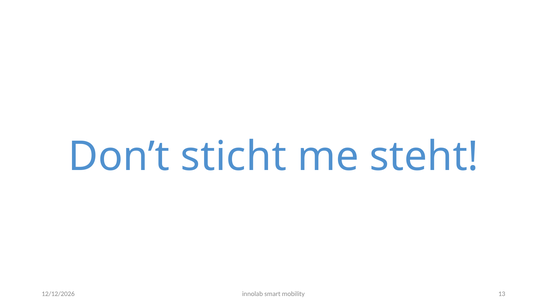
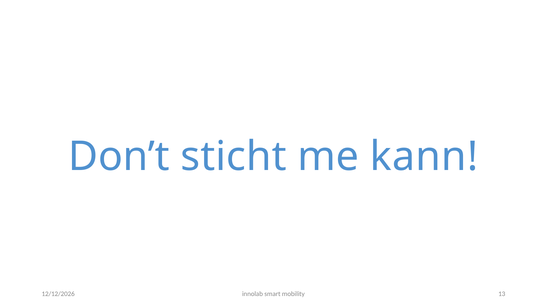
steht: steht -> kann
